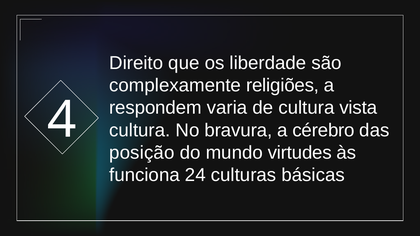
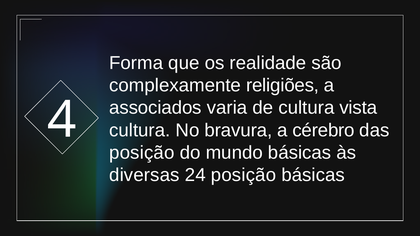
Direito: Direito -> Forma
liberdade: liberdade -> realidade
respondem: respondem -> associados
mundo virtudes: virtudes -> básicas
funciona: funciona -> diversas
24 culturas: culturas -> posição
